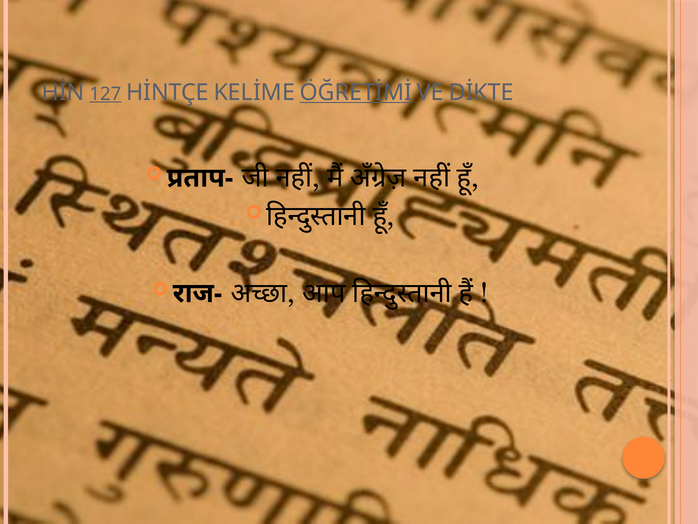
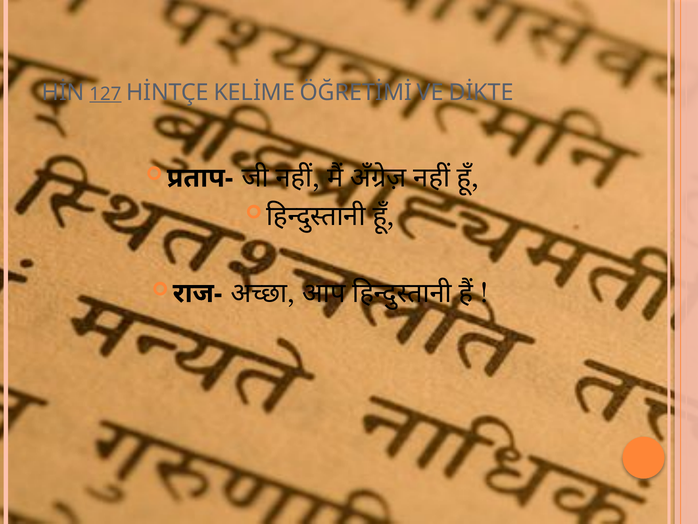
ÖĞRETİMİ underline: present -> none
